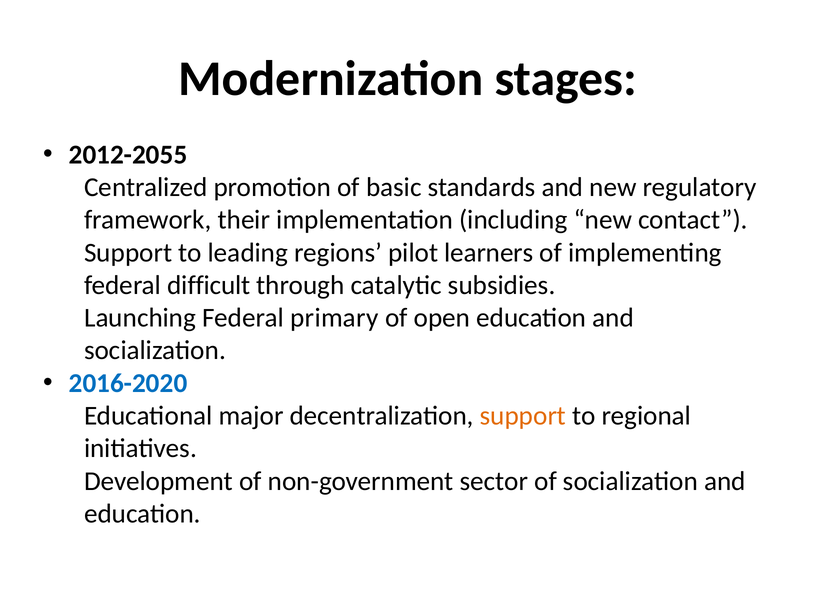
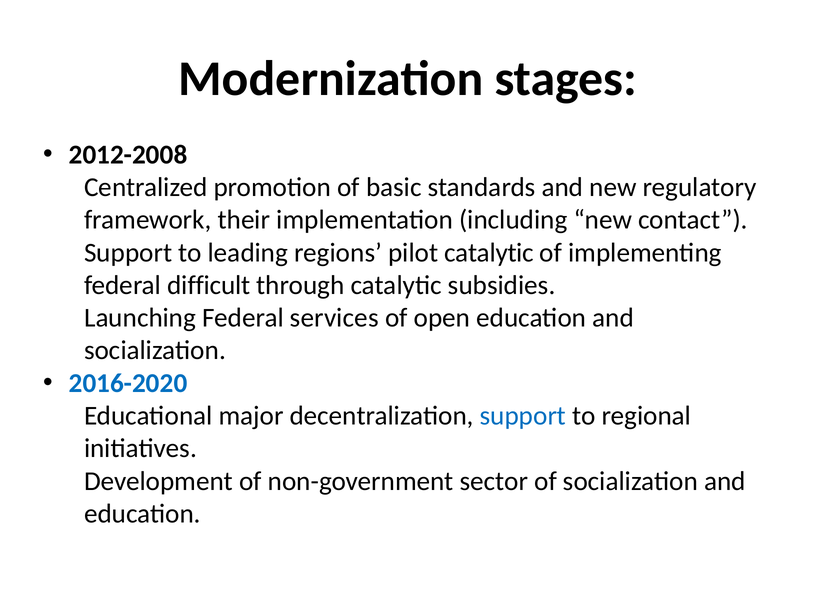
2012-2055: 2012-2055 -> 2012-2008
pilot learners: learners -> catalytic
primary: primary -> services
support at (523, 416) colour: orange -> blue
